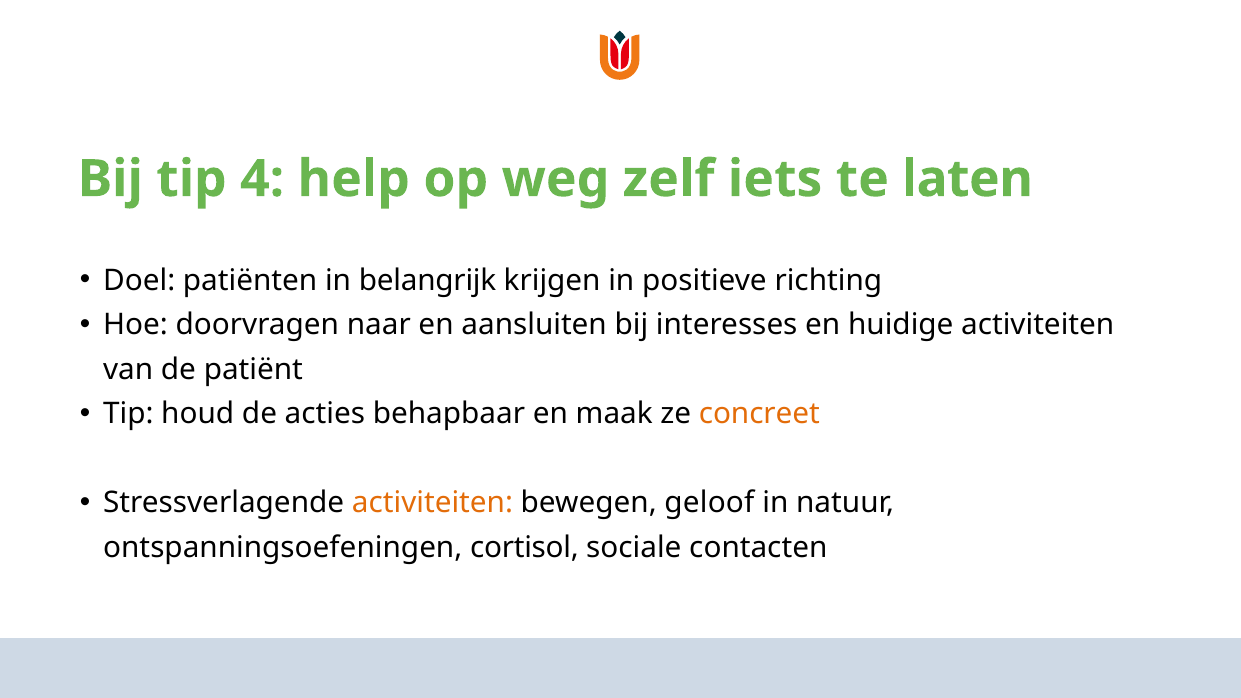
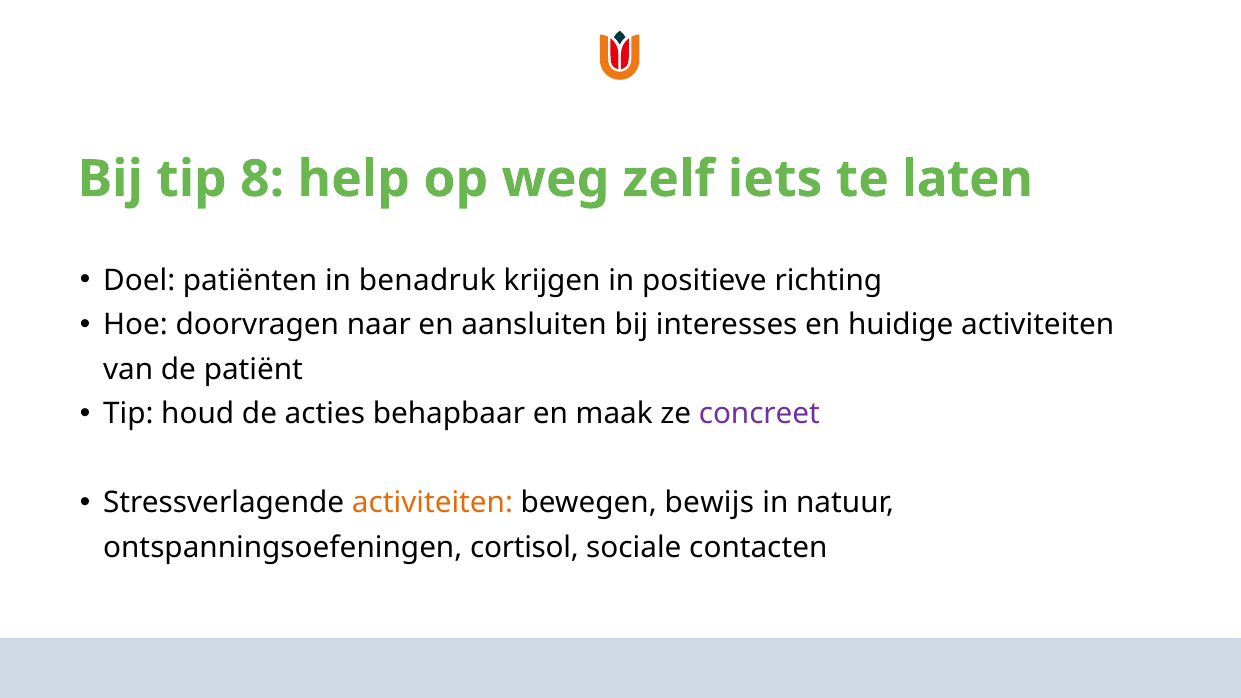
4: 4 -> 8
belangrijk: belangrijk -> benadruk
concreet colour: orange -> purple
geloof: geloof -> bewijs
